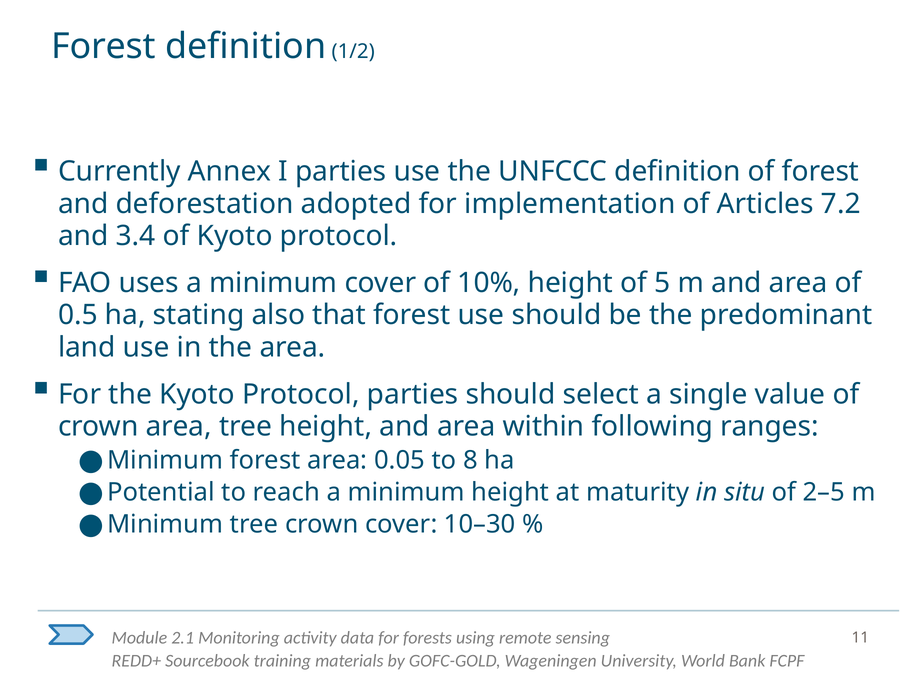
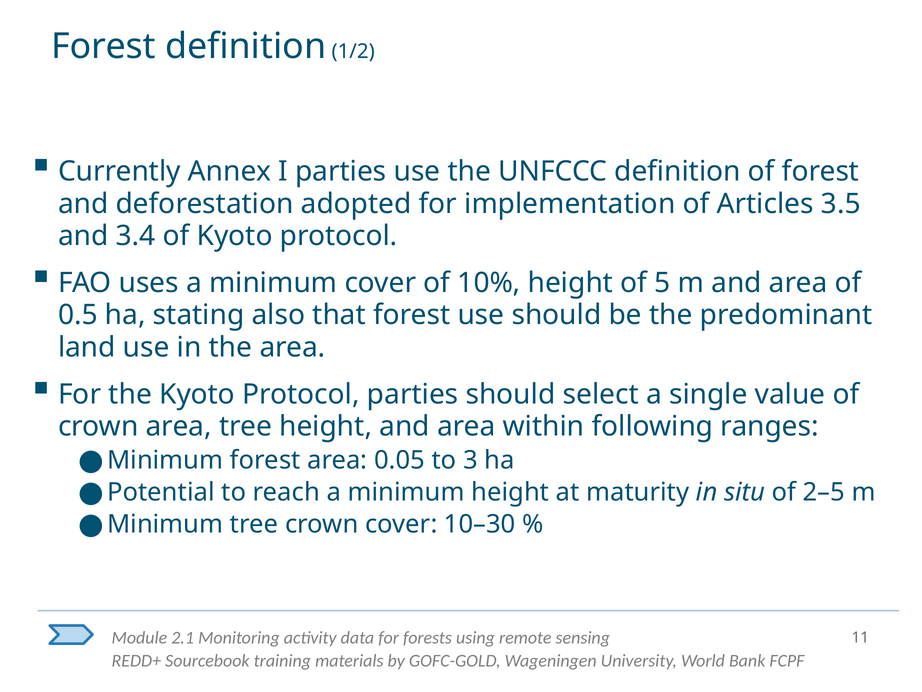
7.2: 7.2 -> 3.5
8: 8 -> 3
